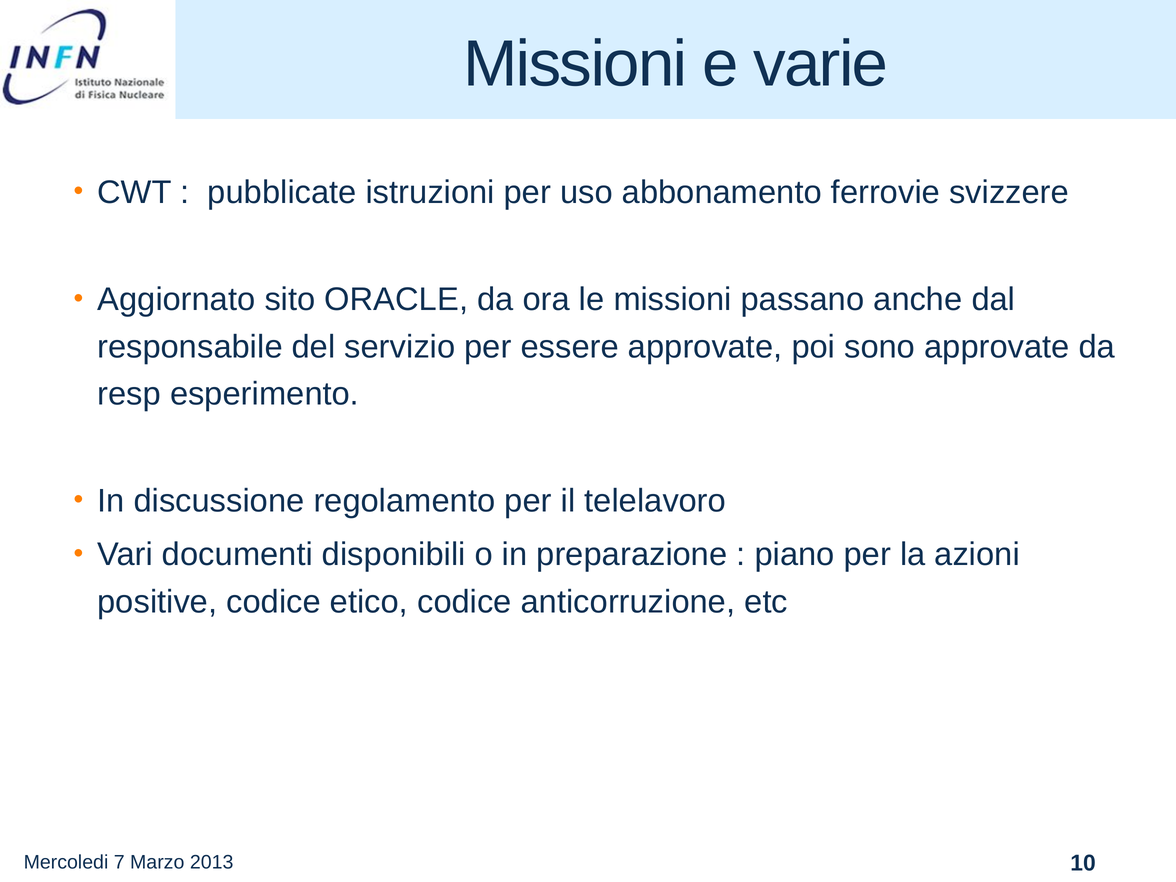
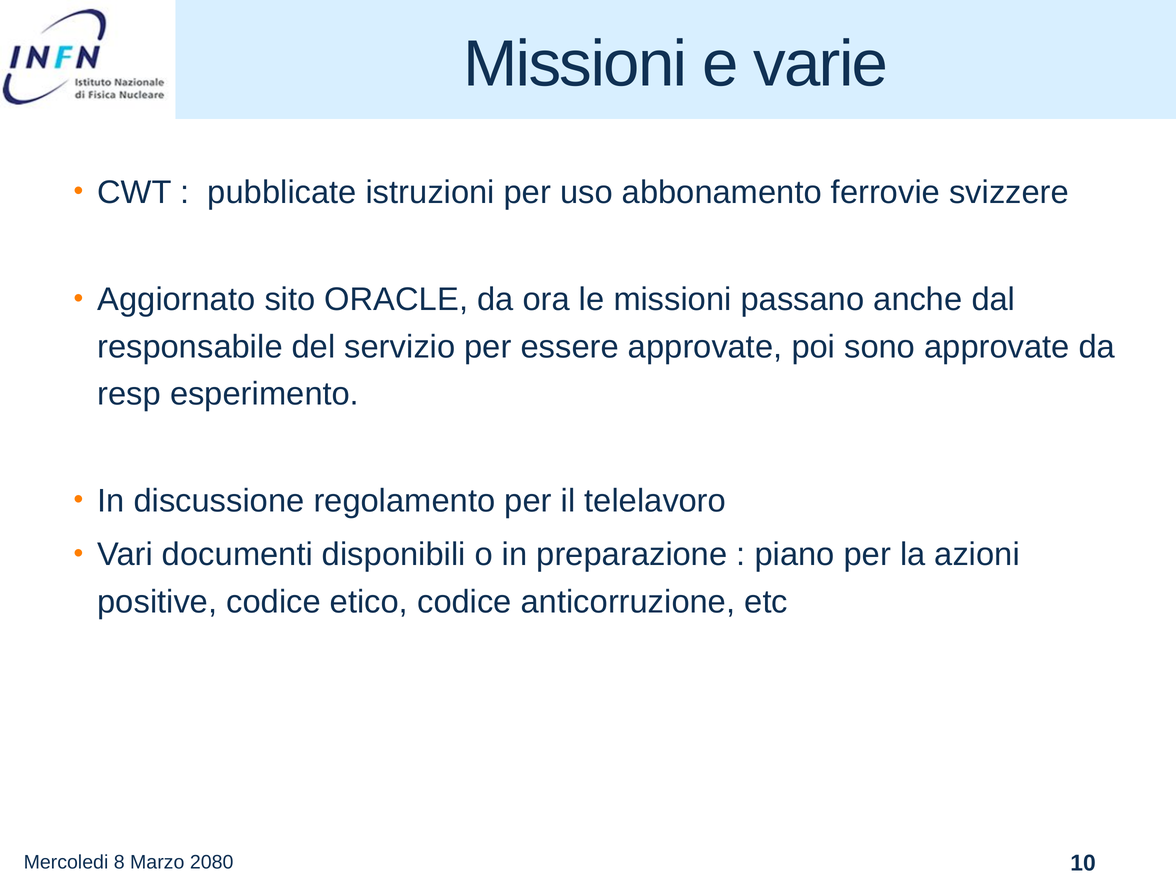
7: 7 -> 8
2013: 2013 -> 2080
